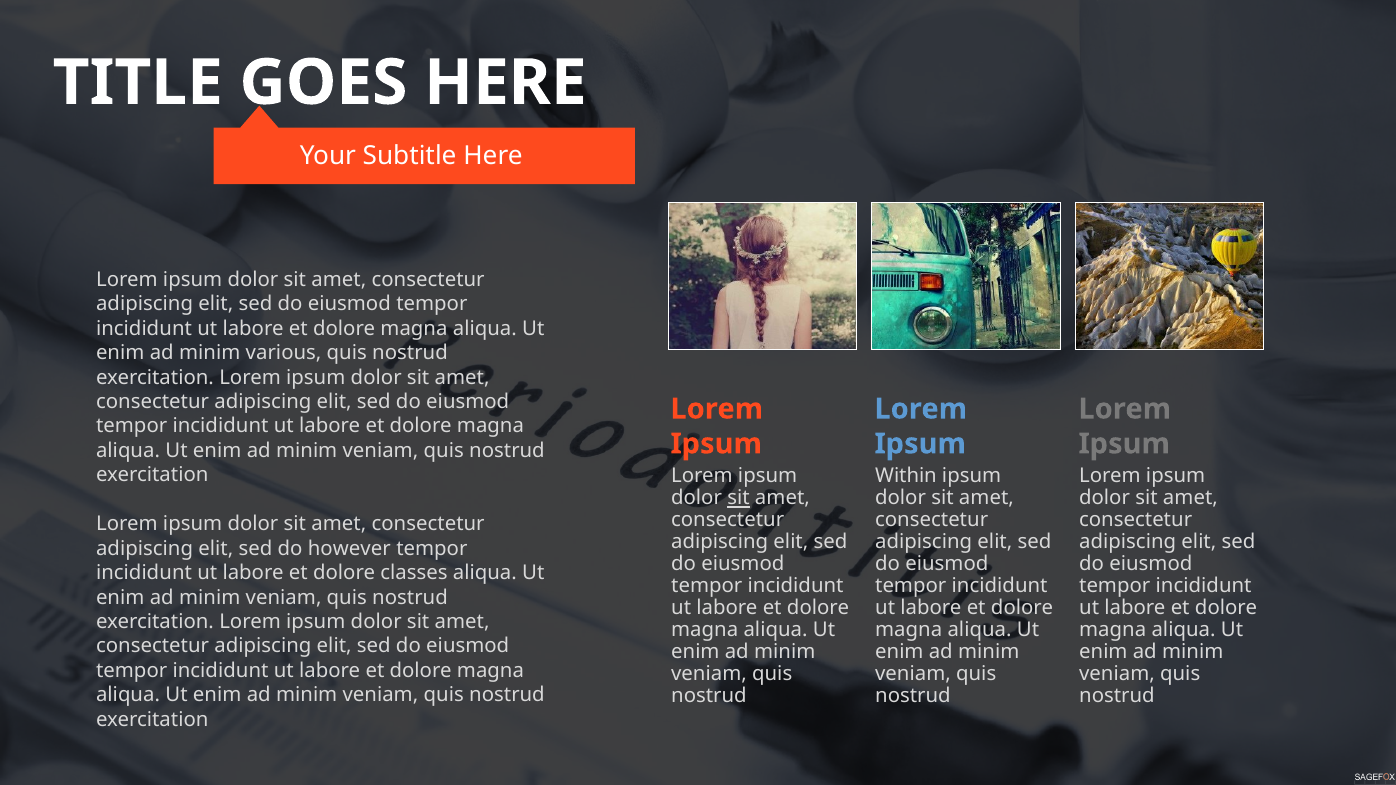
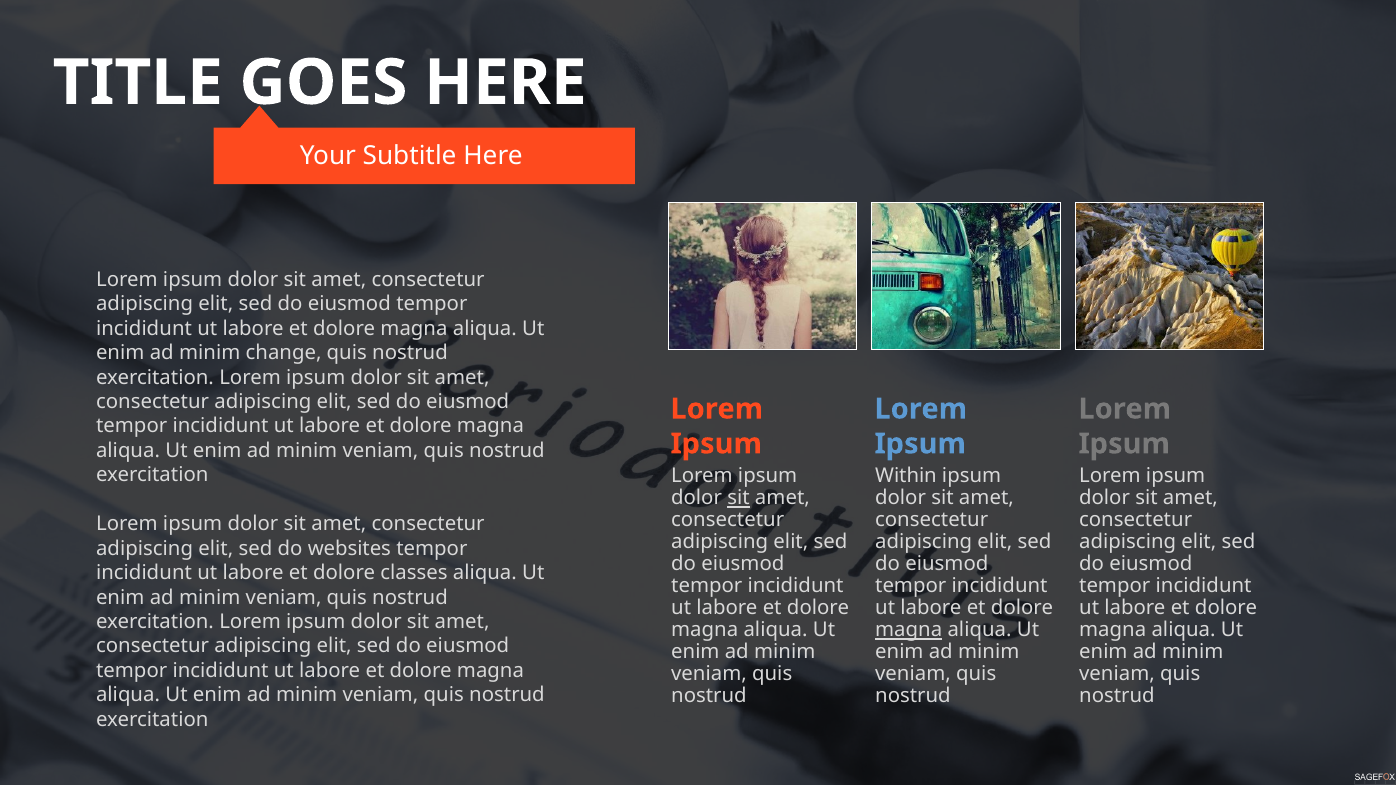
various: various -> change
however: however -> websites
magna at (909, 630) underline: none -> present
